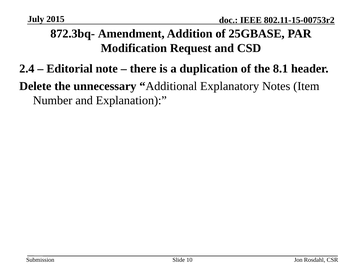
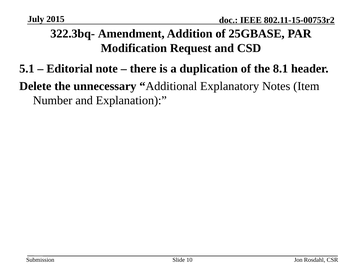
872.3bq-: 872.3bq- -> 322.3bq-
2.4: 2.4 -> 5.1
